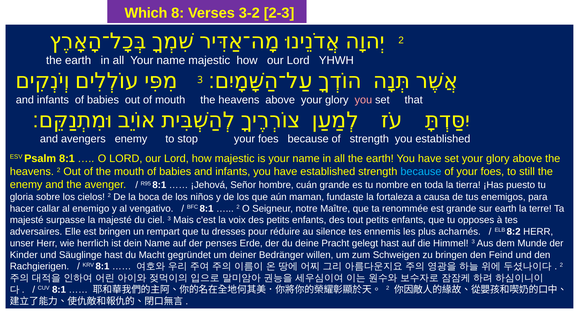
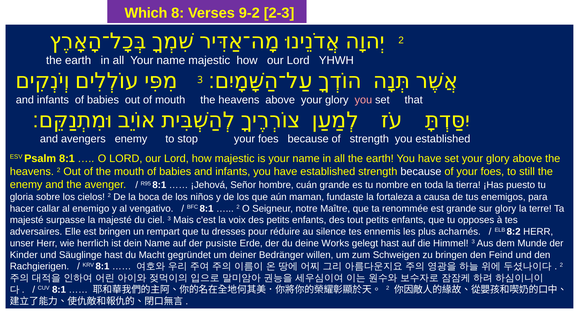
3-2: 3-2 -> 9-2
because at (421, 172) colour: light blue -> white
sur earth: earth -> glory
penses: penses -> pusiste
Pracht: Pracht -> Works
